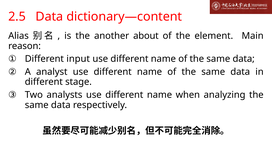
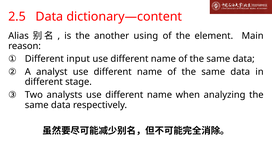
about: about -> using
